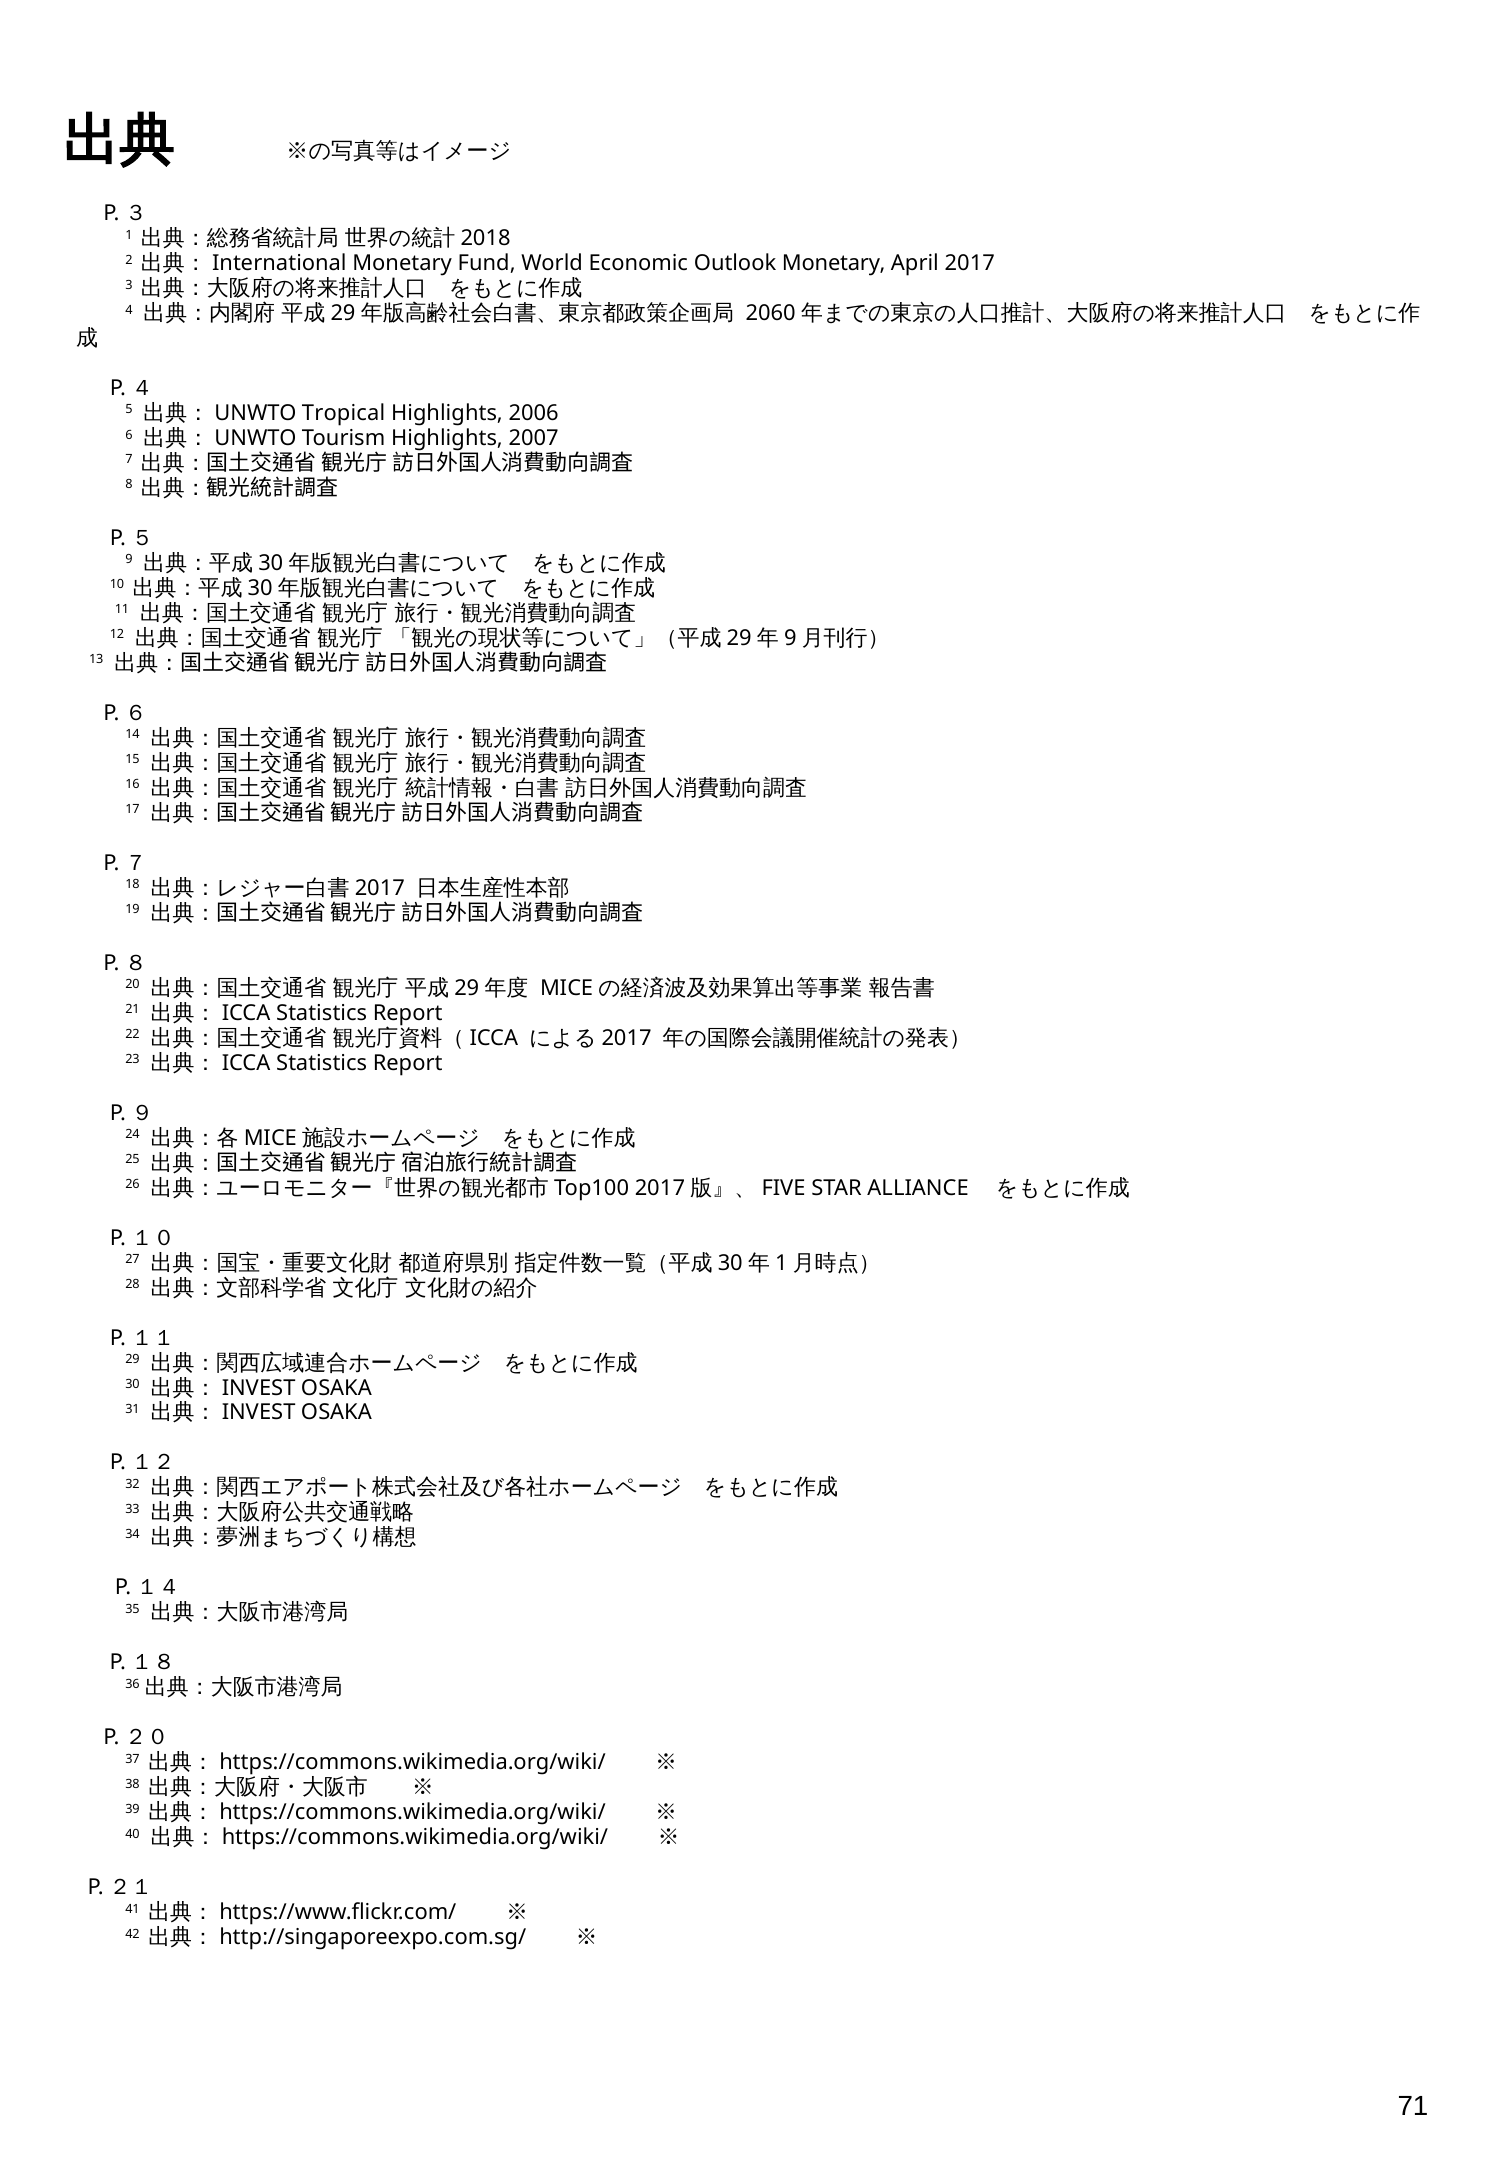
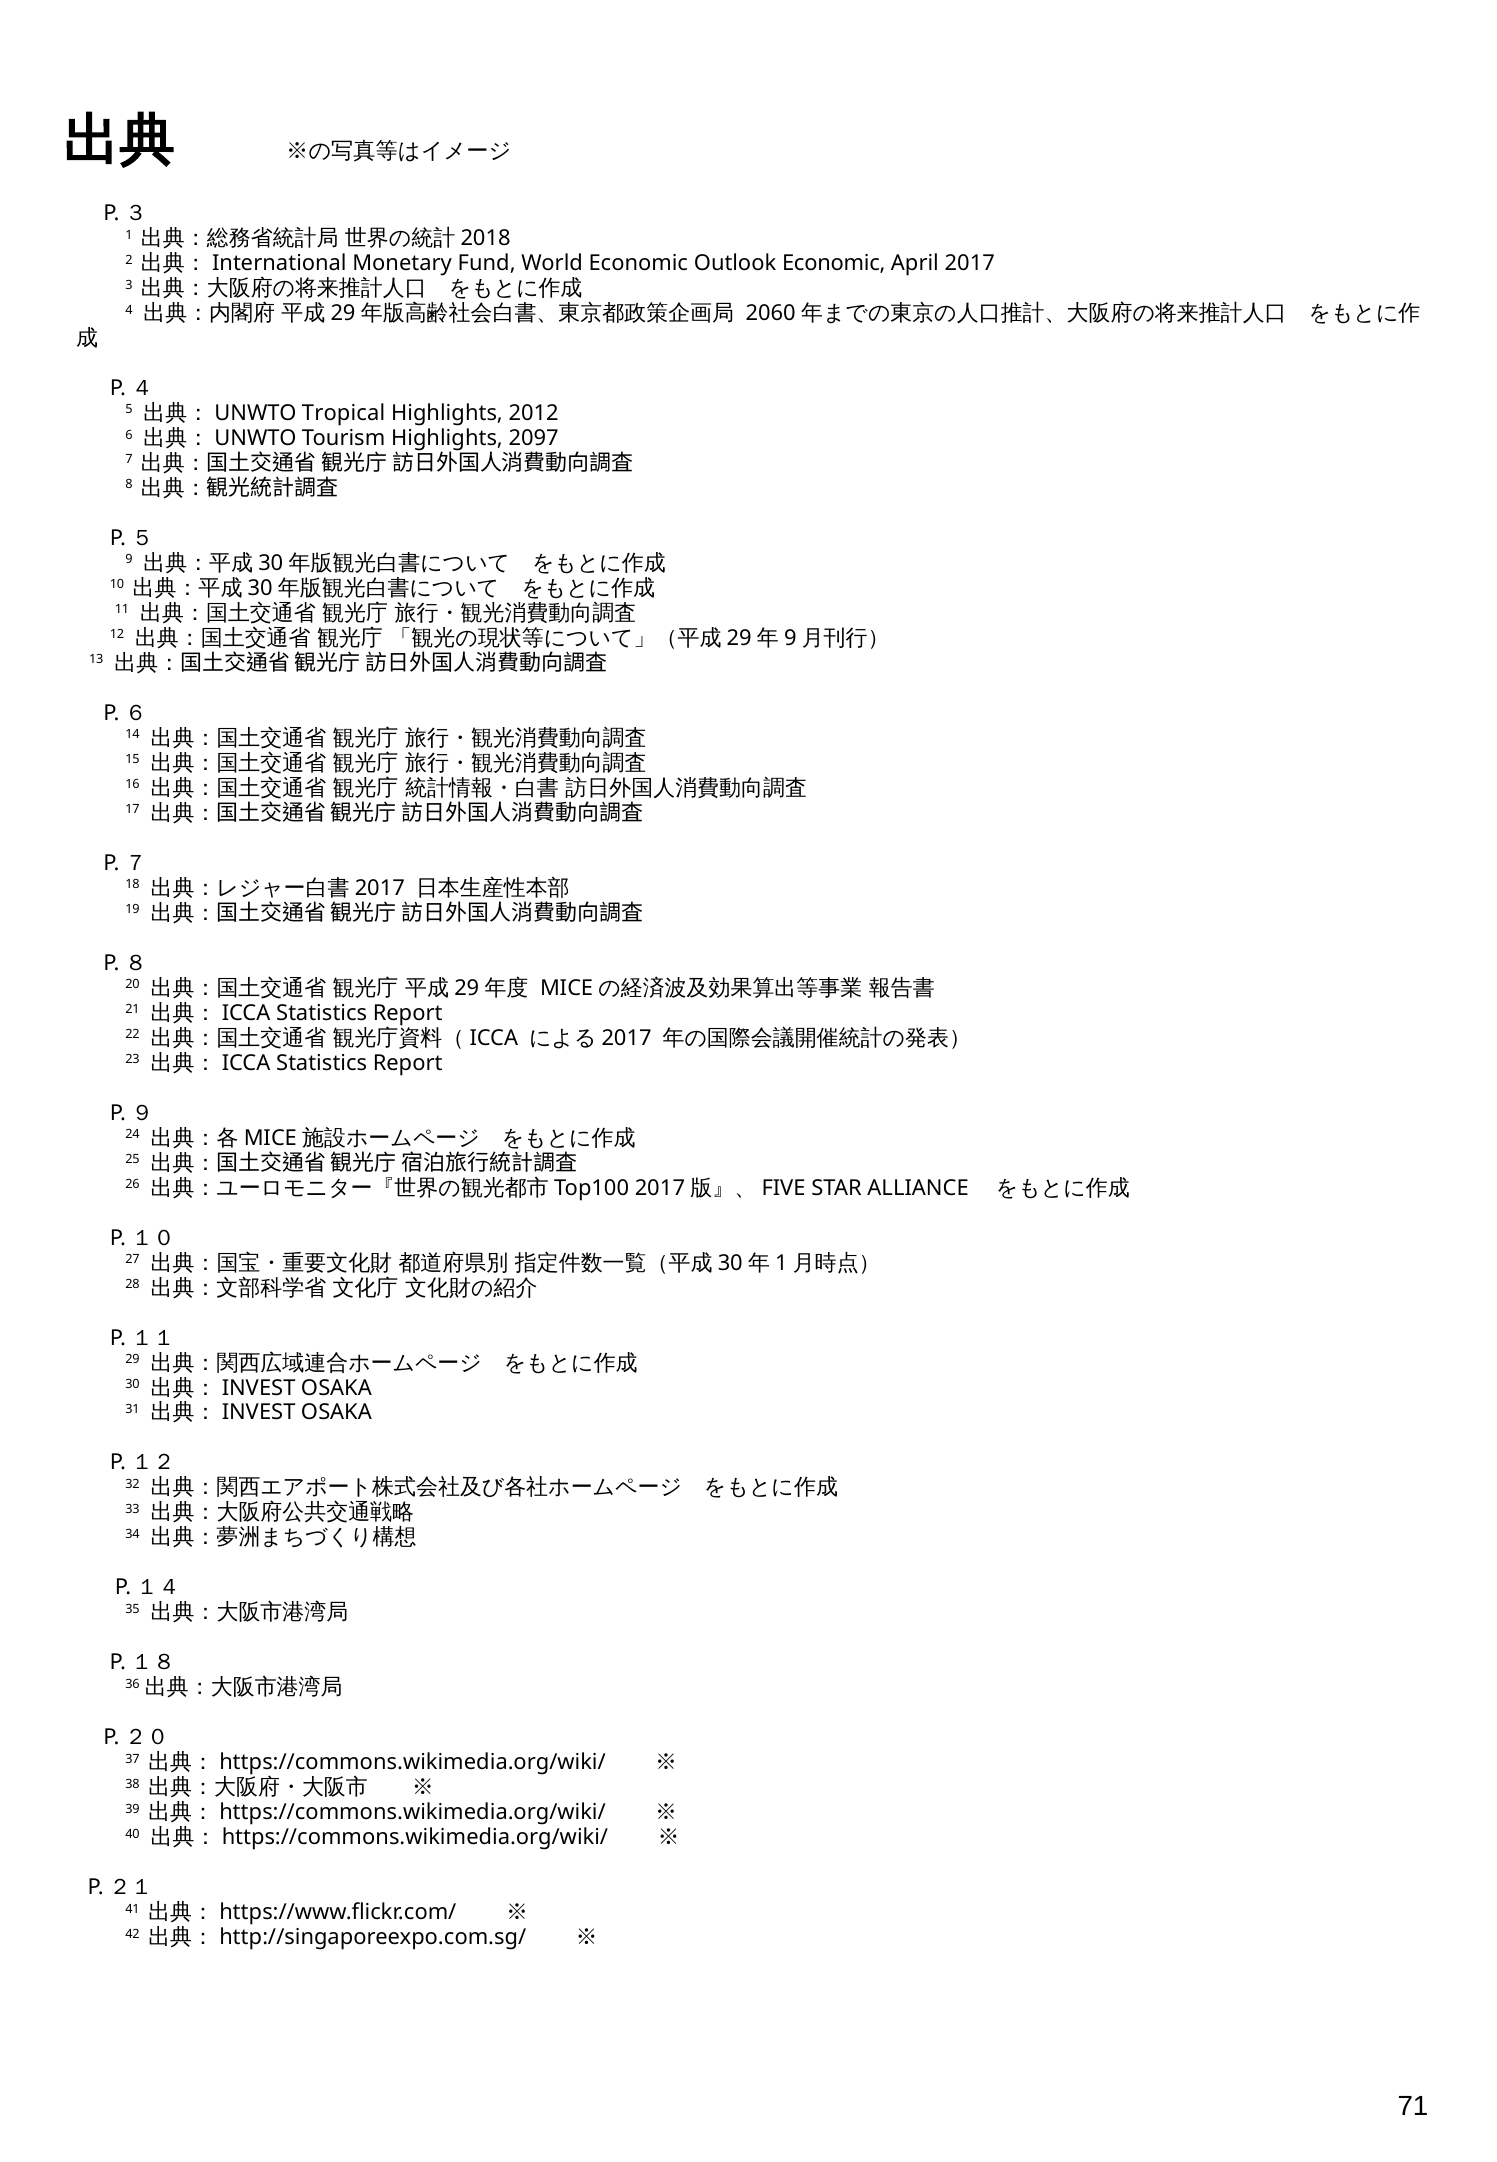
Outlook Monetary: Monetary -> Economic
2006: 2006 -> 2012
2007: 2007 -> 2097
